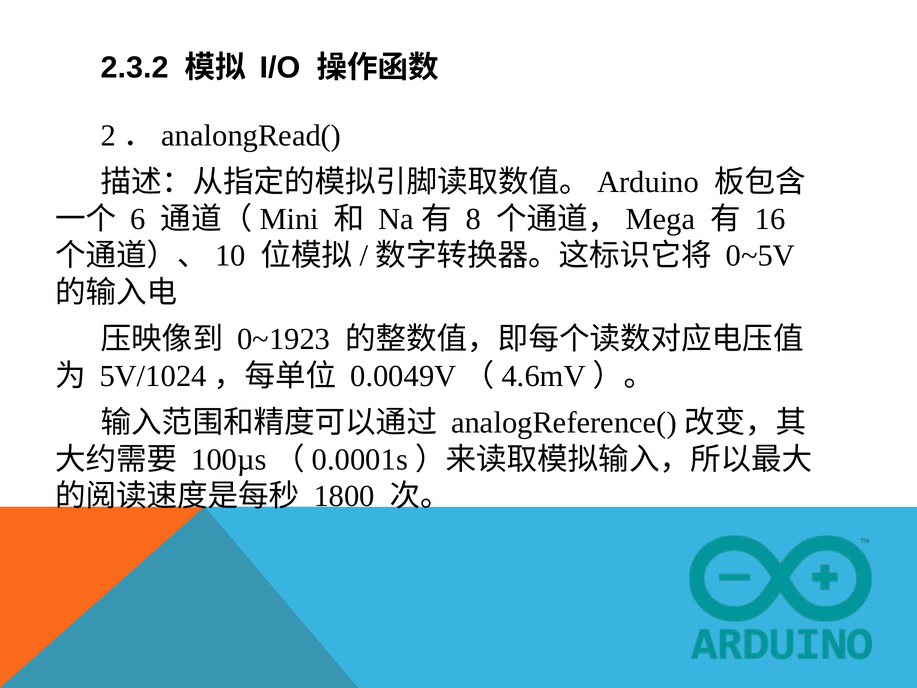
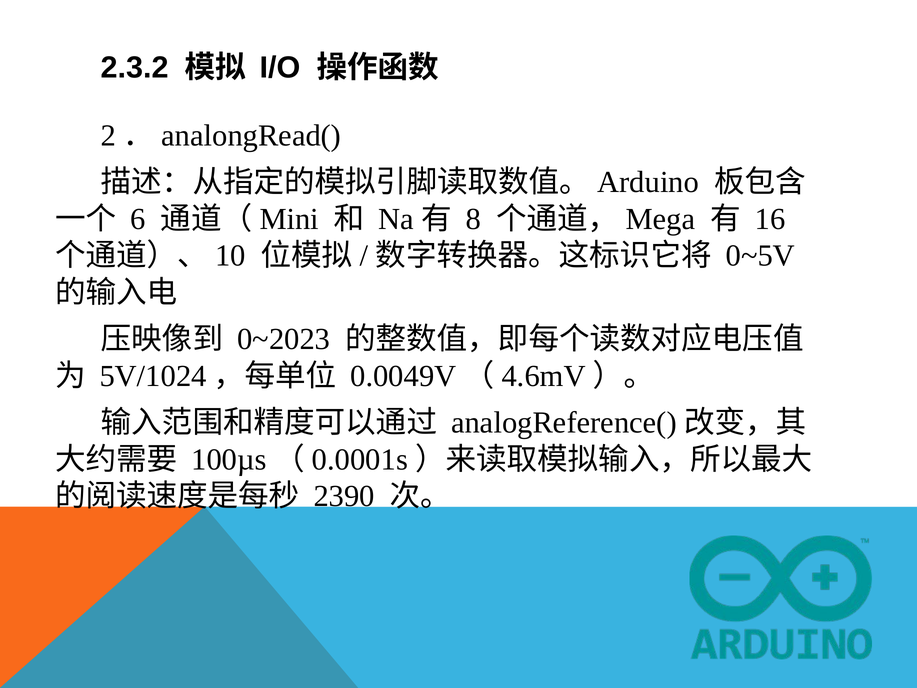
0~1923: 0~1923 -> 0~2023
1800: 1800 -> 2390
